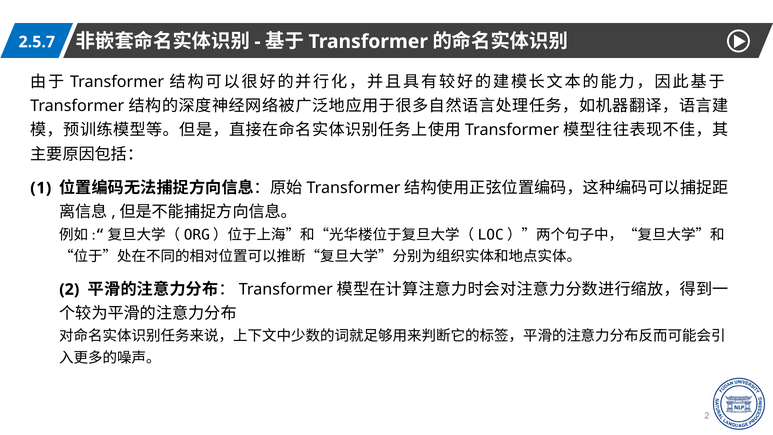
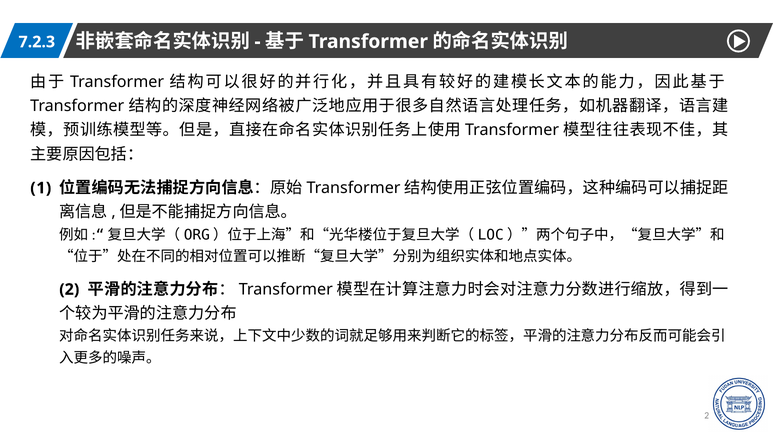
2.5.7: 2.5.7 -> 7.2.3
